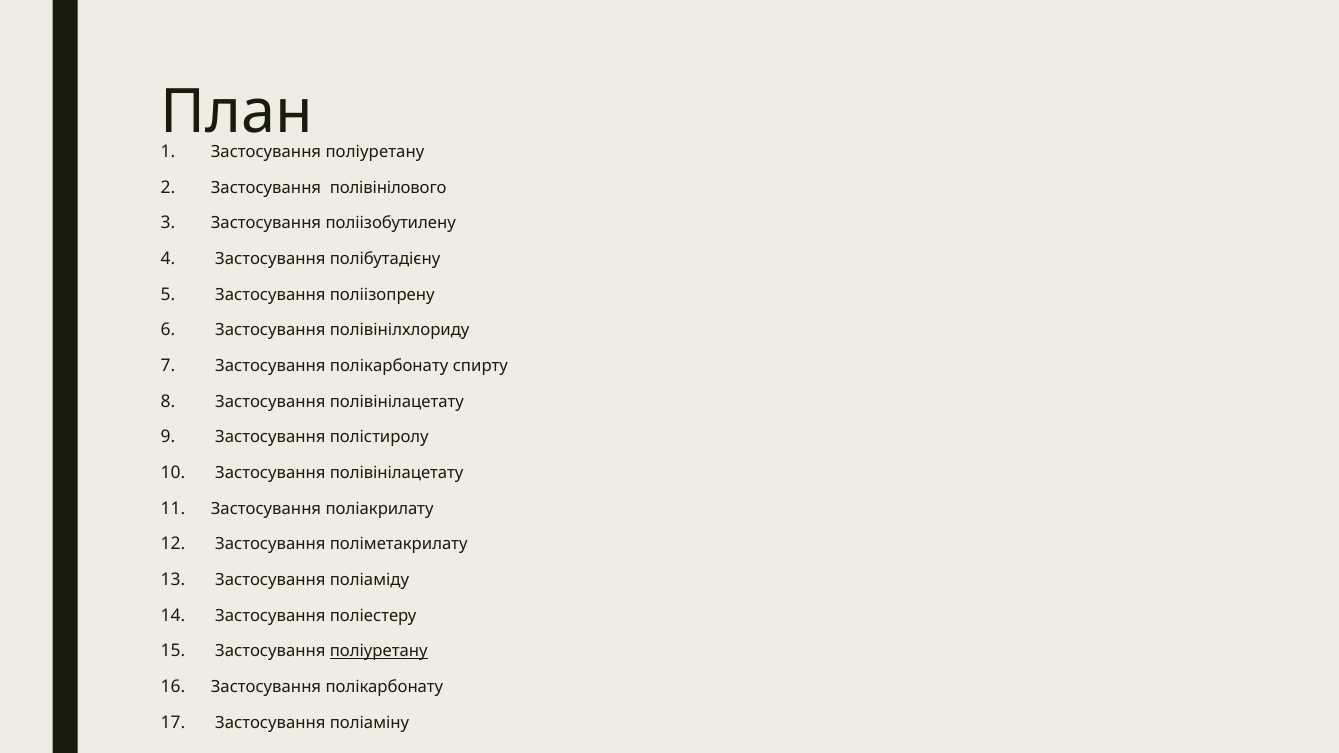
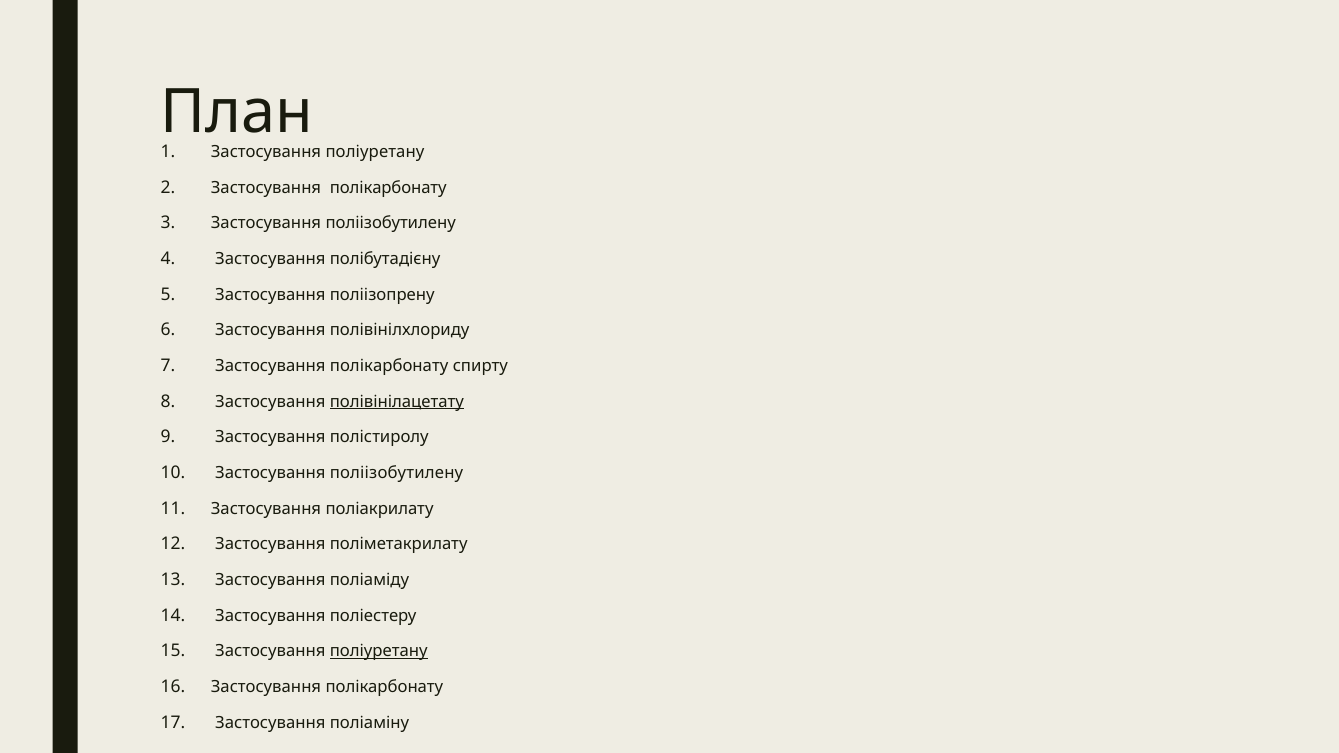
полівінілового at (388, 188): полівінілового -> полікарбонату
полівінілацетату at (397, 402) underline: none -> present
полівінілацетату at (397, 473): полівінілацетату -> поліізобутилену
